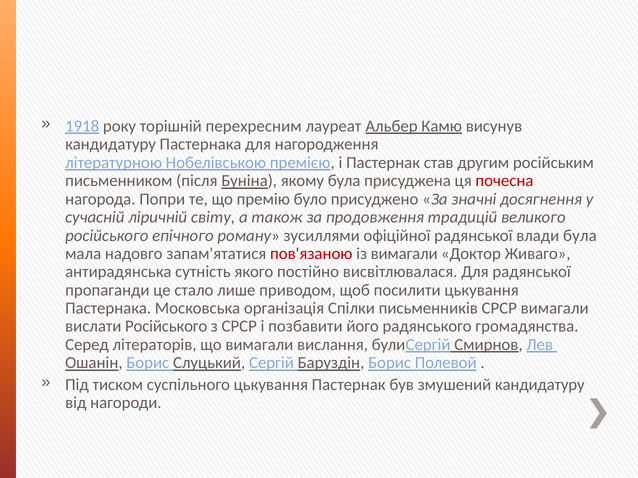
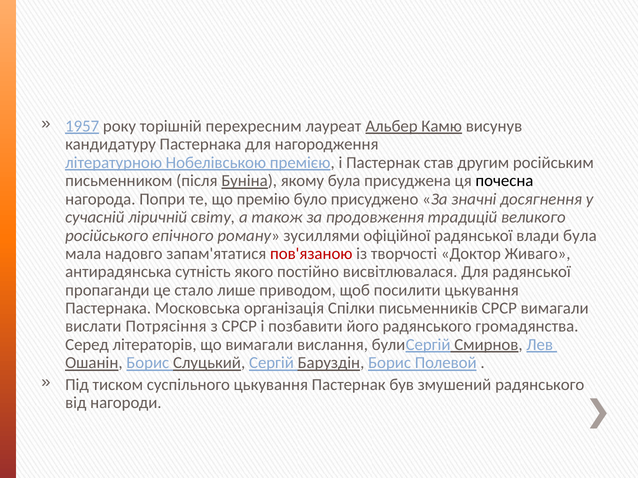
1918: 1918 -> 1957
почесна colour: red -> black
із вимагали: вимагали -> творчості
вислати Російського: Російського -> Потрясіння
змушений кандидатуру: кандидатуру -> радянського
